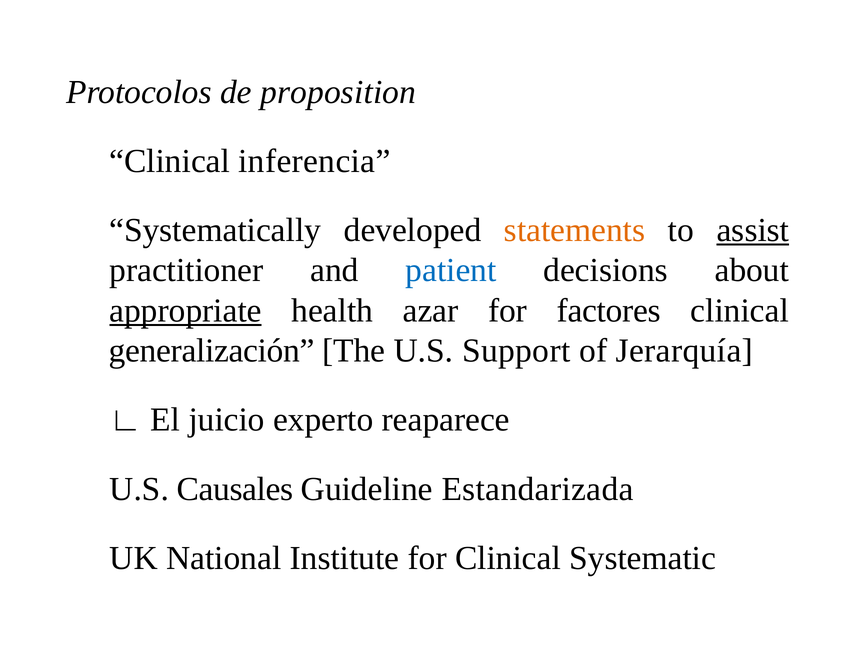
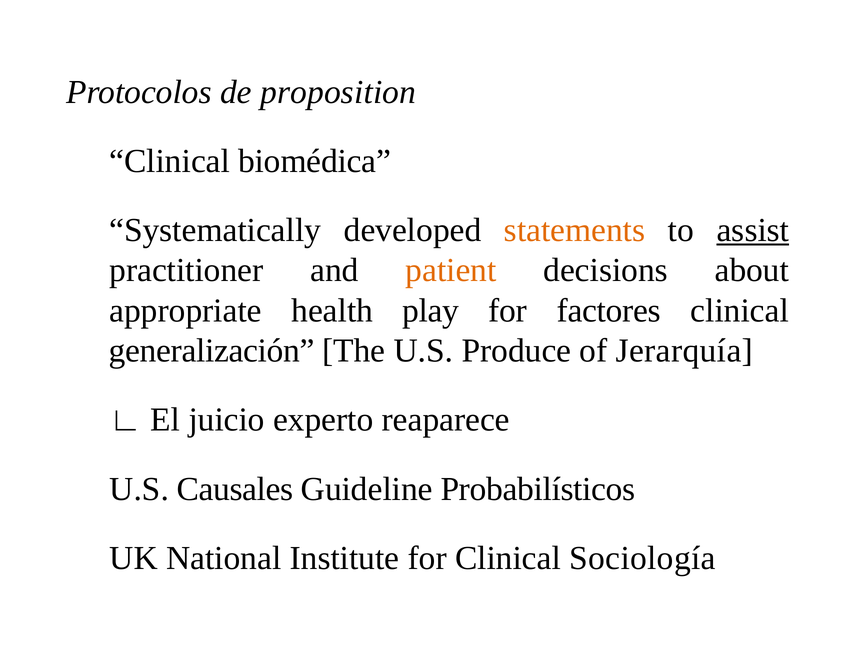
inferencia: inferencia -> biomédica
patient colour: blue -> orange
appropriate underline: present -> none
azar: azar -> play
Support: Support -> Produce
Estandarizada: Estandarizada -> Probabilísticos
Systematic: Systematic -> Sociología
